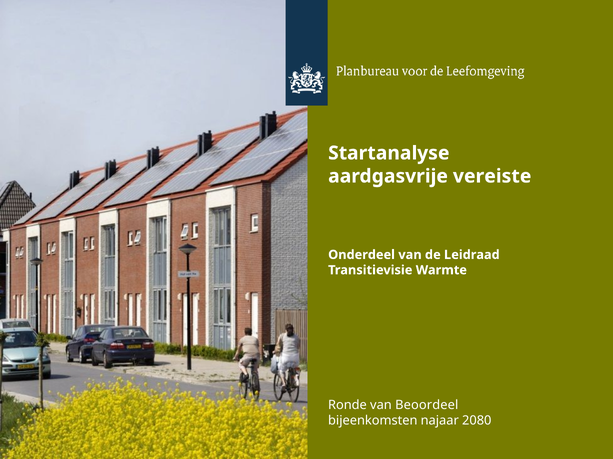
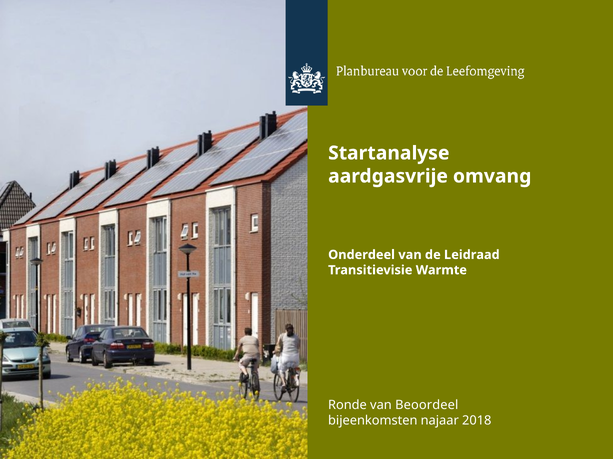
vereiste: vereiste -> omvang
2080: 2080 -> 2018
